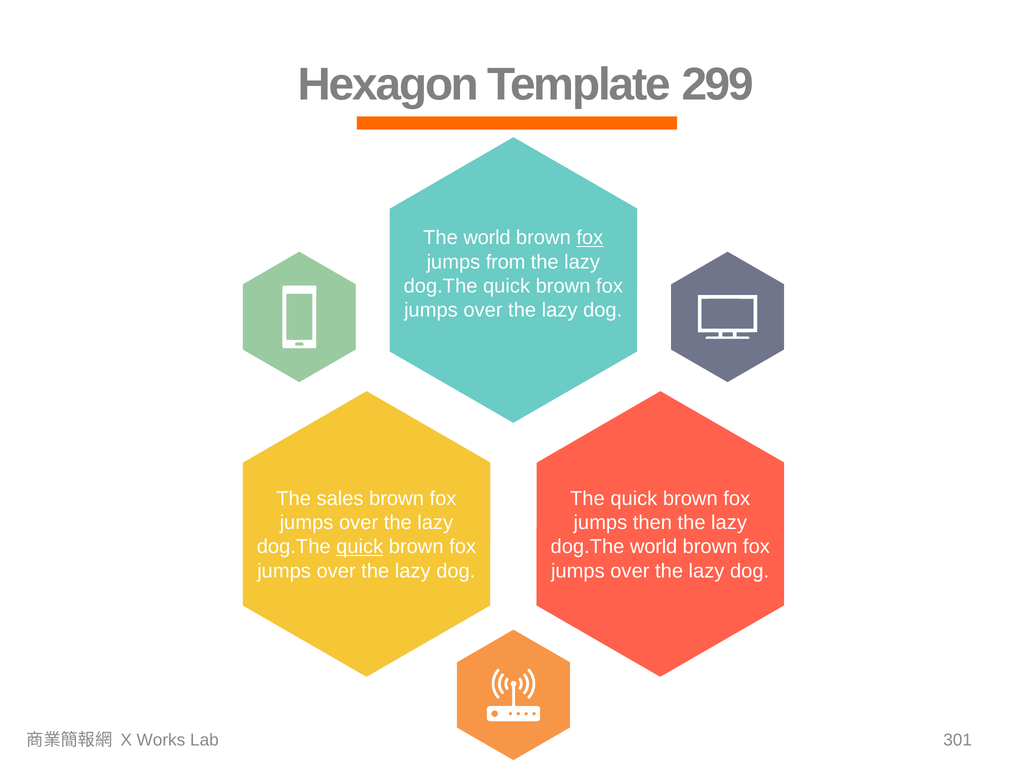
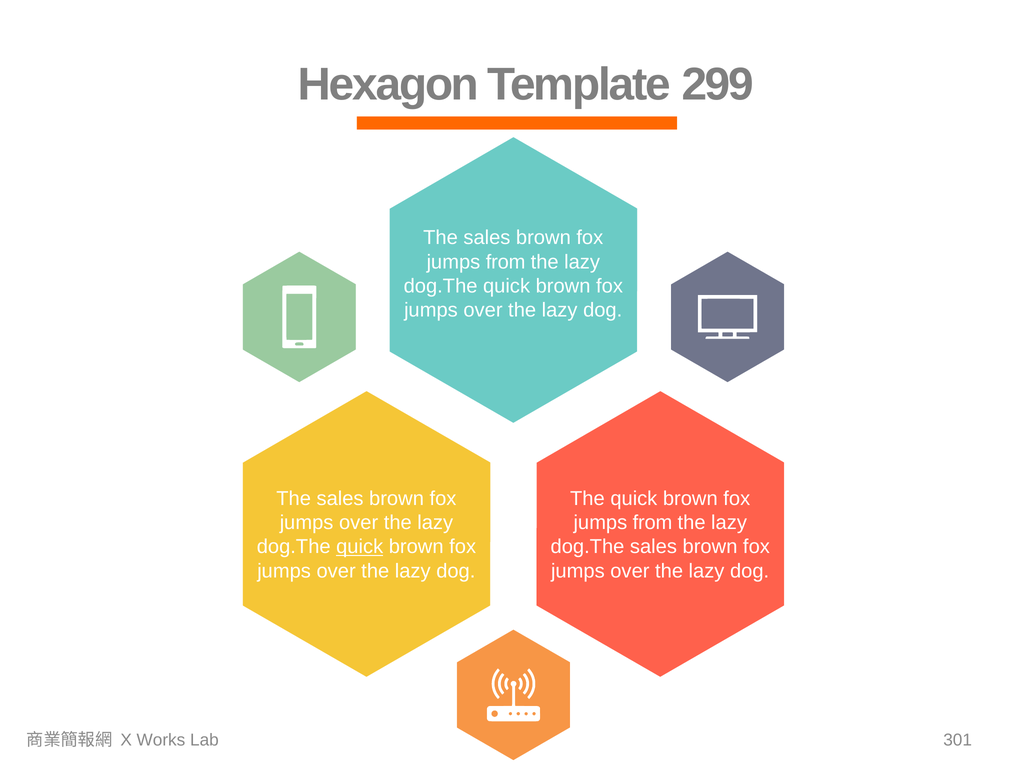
world at (487, 238): world -> sales
fox at (590, 238) underline: present -> none
then at (652, 523): then -> from
dog.The world: world -> sales
